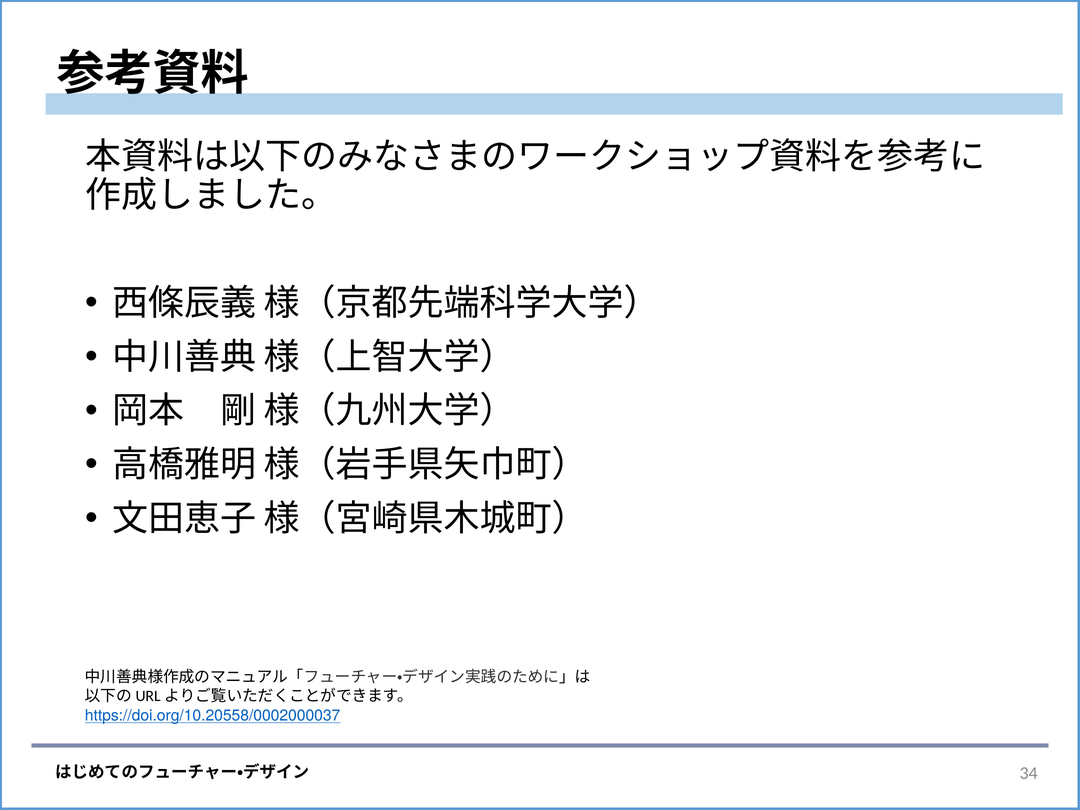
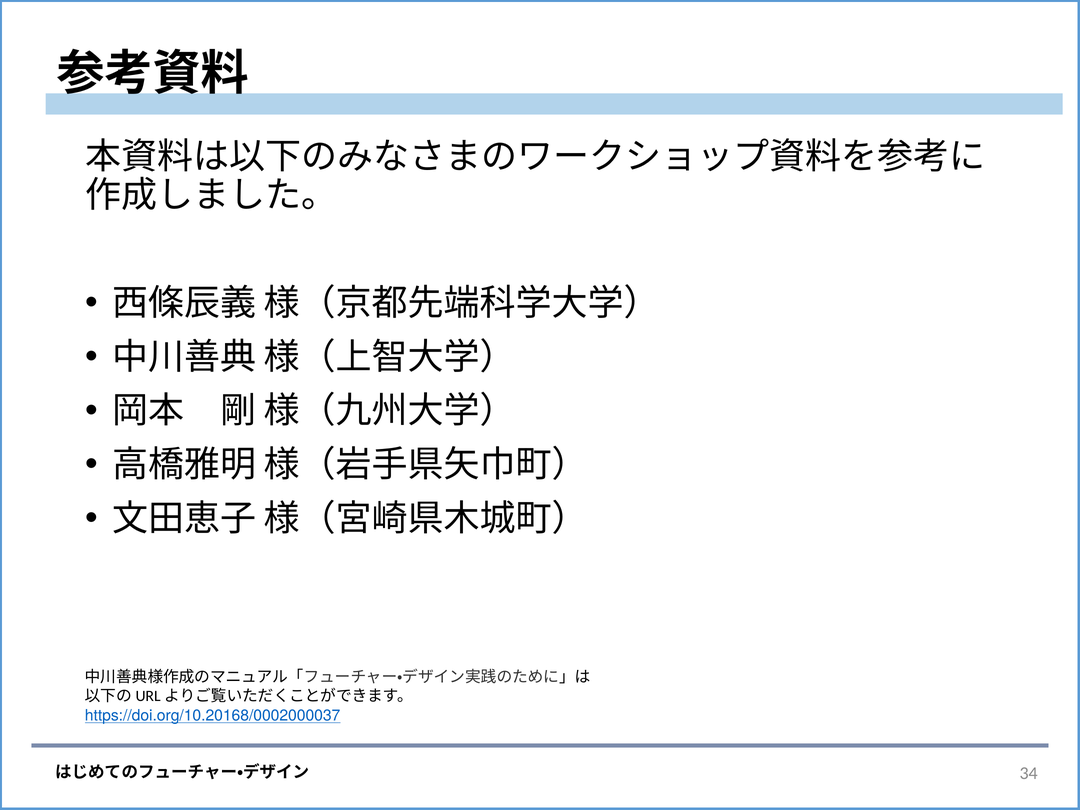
https://doi.org/10.20558/0002000037: https://doi.org/10.20558/0002000037 -> https://doi.org/10.20168/0002000037
